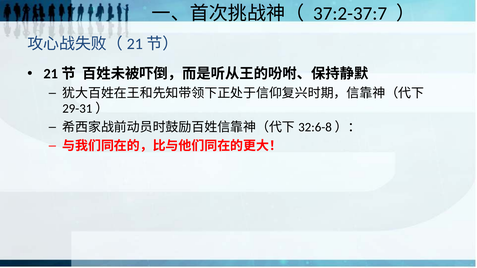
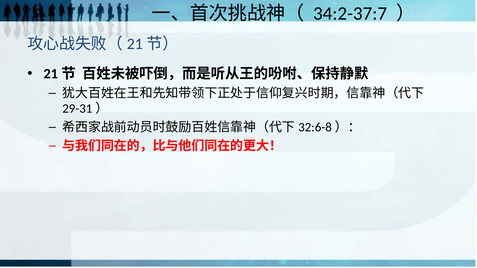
37:2-37:7: 37:2-37:7 -> 34:2-37:7
